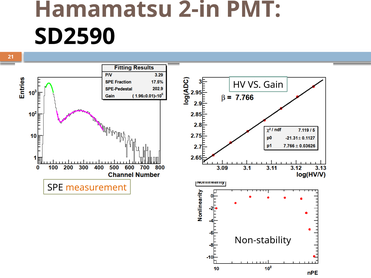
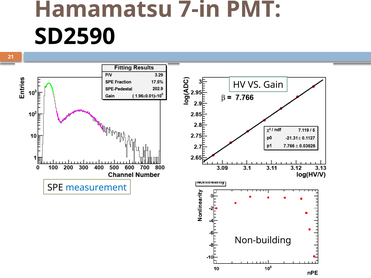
2-in: 2-in -> 7-in
measurement colour: orange -> blue
Non-stability: Non-stability -> Non-building
